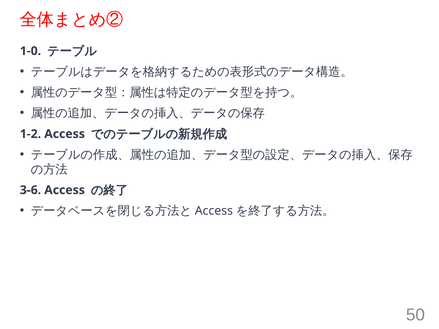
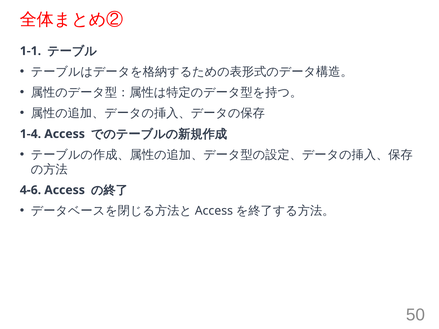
1-0: 1-0 -> 1-1
1-2: 1-2 -> 1-4
3-6: 3-6 -> 4-6
